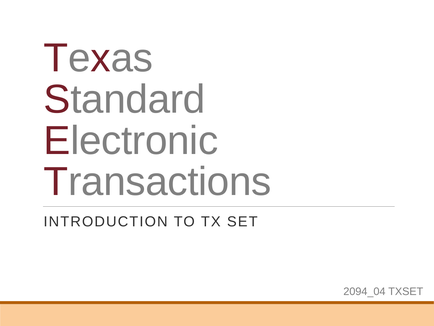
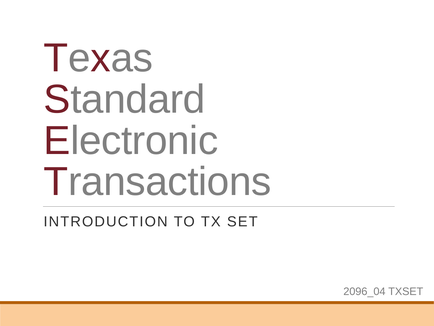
2094_04: 2094_04 -> 2096_04
